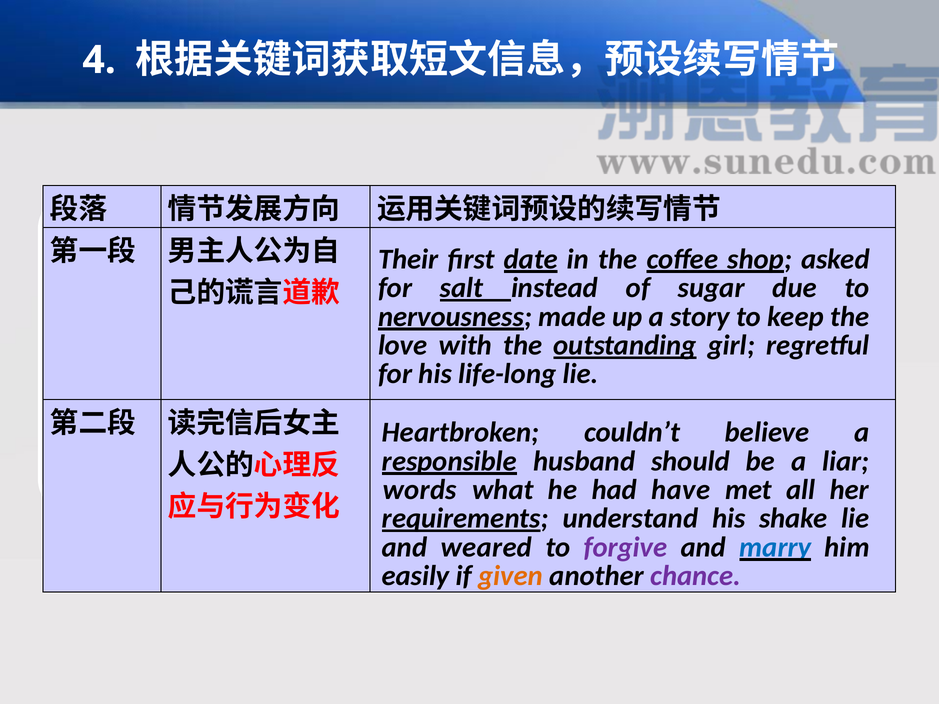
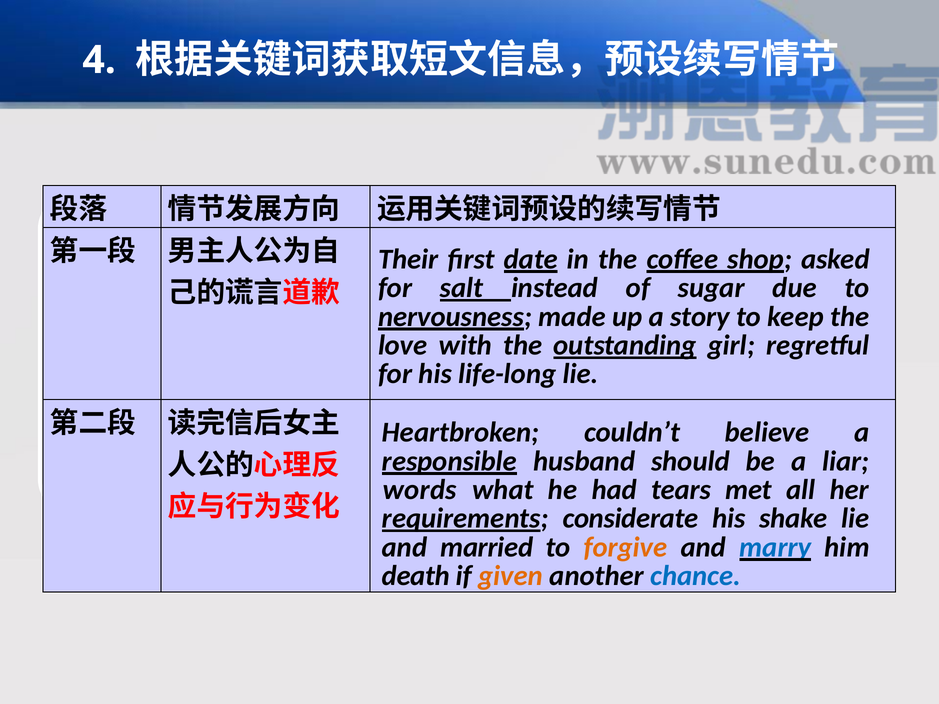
have: have -> tears
understand: understand -> considerate
weared at (486, 547): weared -> married
forgive colour: purple -> orange
easily at (416, 576): easily -> death
chance colour: purple -> blue
